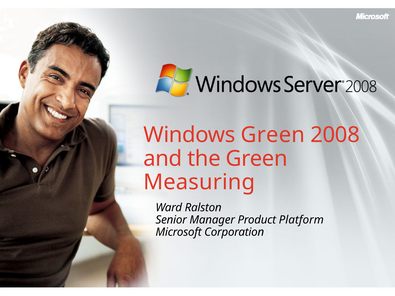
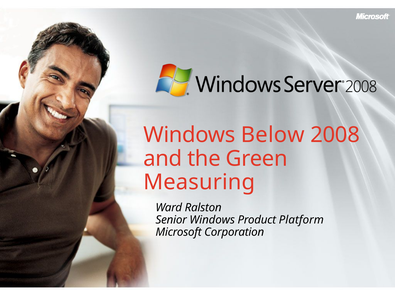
Windows Green: Green -> Below
Senior Manager: Manager -> Windows
